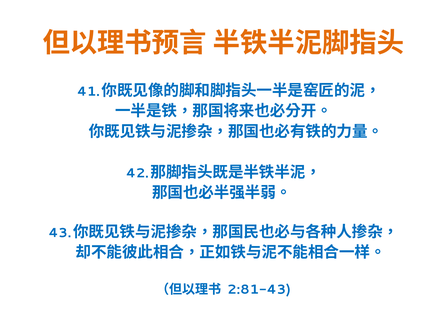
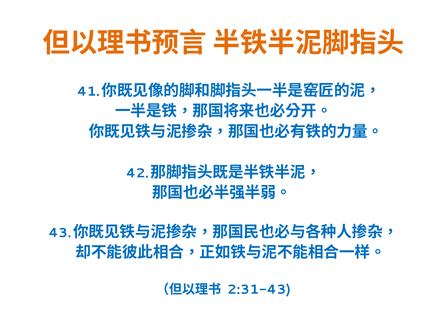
2:81-43: 2:81-43 -> 2:31-43
